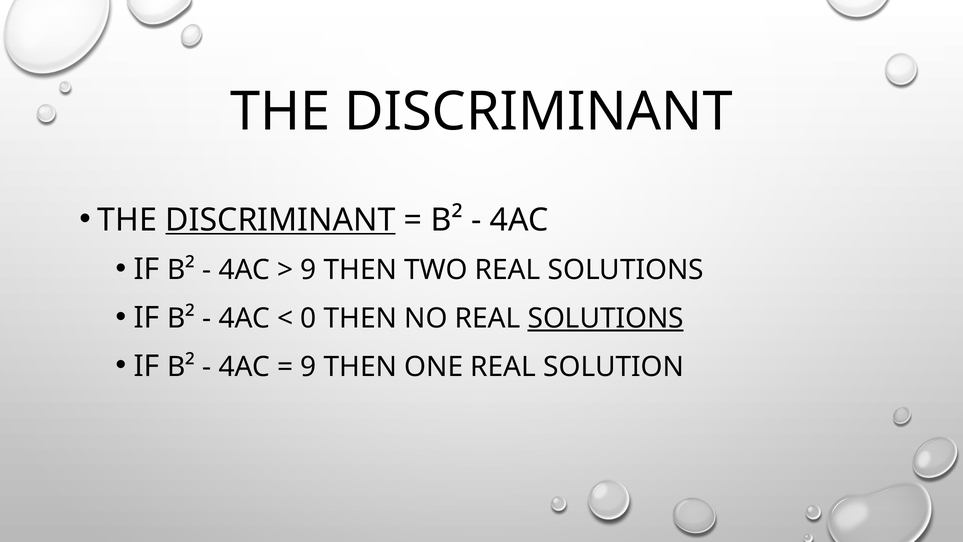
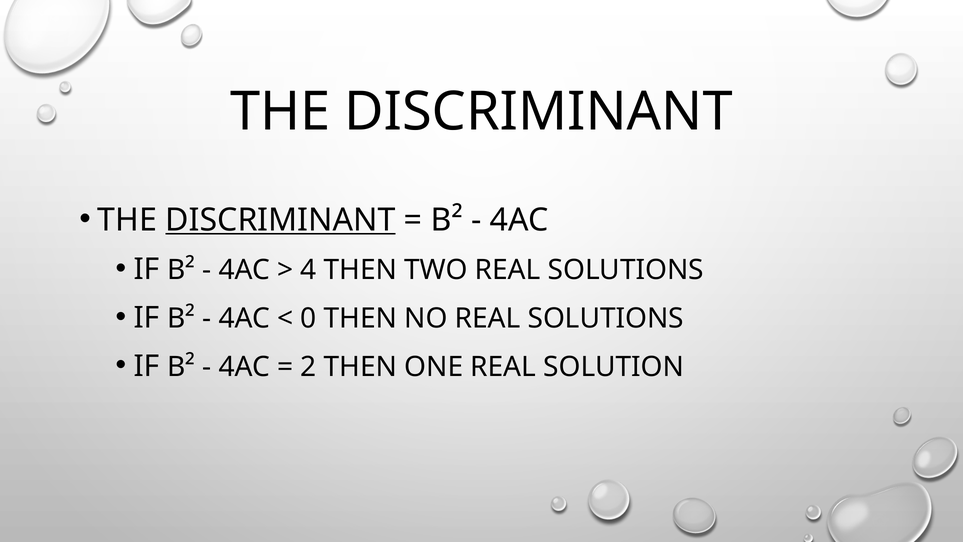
9 at (308, 270): 9 -> 4
SOLUTIONS at (606, 318) underline: present -> none
9 at (308, 367): 9 -> 2
